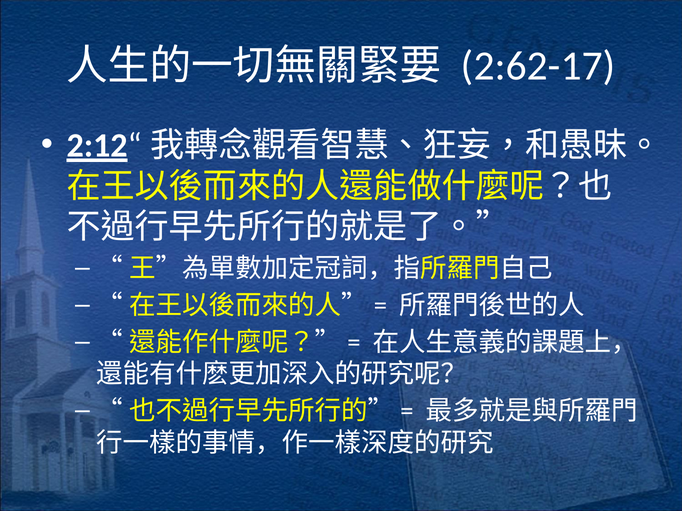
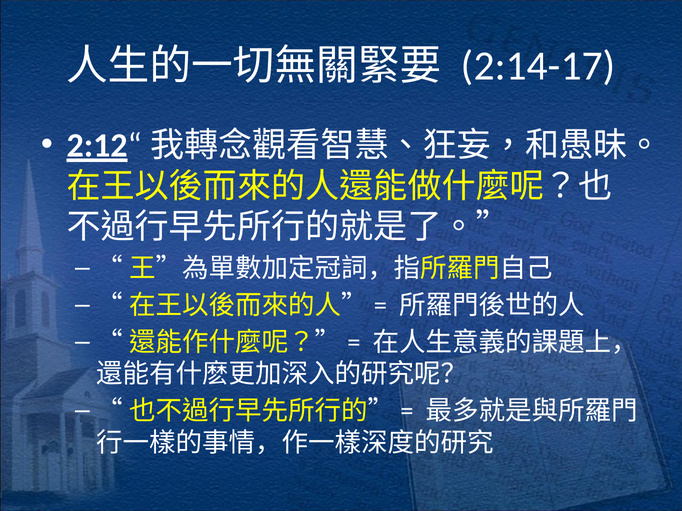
2:62-17: 2:62-17 -> 2:14-17
